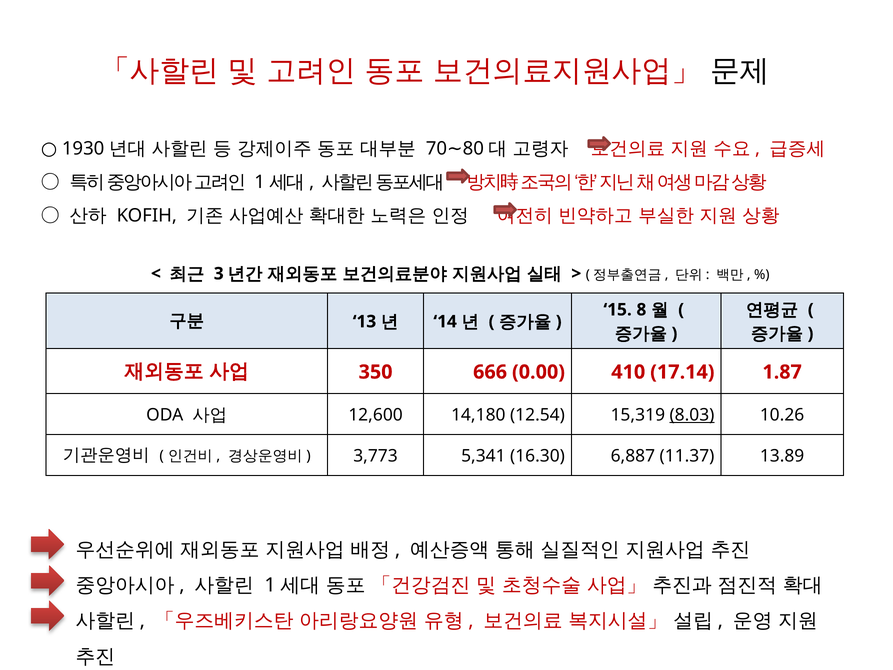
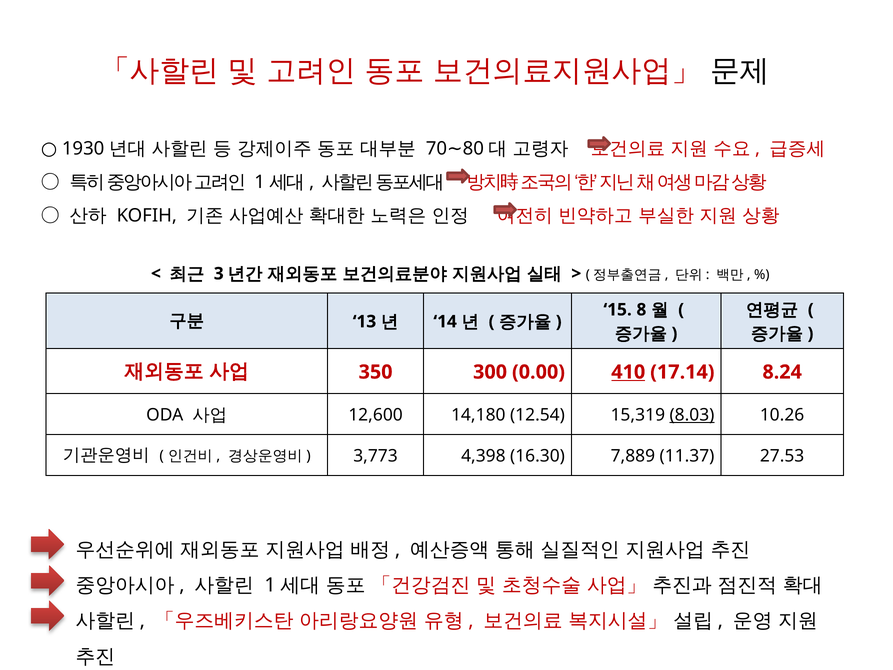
666: 666 -> 300
410 underline: none -> present
1.87: 1.87 -> 8.24
5,341: 5,341 -> 4,398
6,887: 6,887 -> 7,889
13.89: 13.89 -> 27.53
